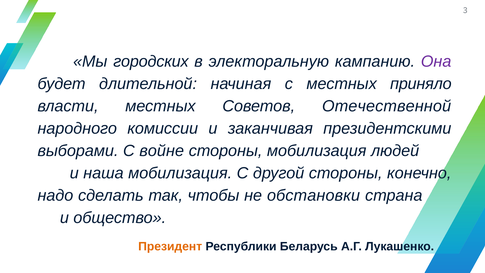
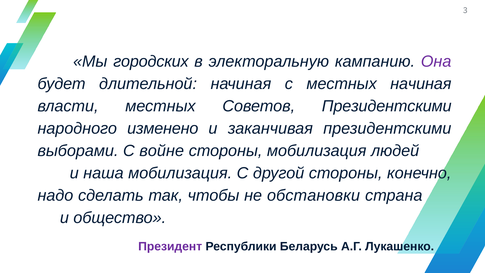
местных приняло: приняло -> начиная
Советов Отечественной: Отечественной -> Президентскими
комиссии: комиссии -> изменено
Президент colour: orange -> purple
